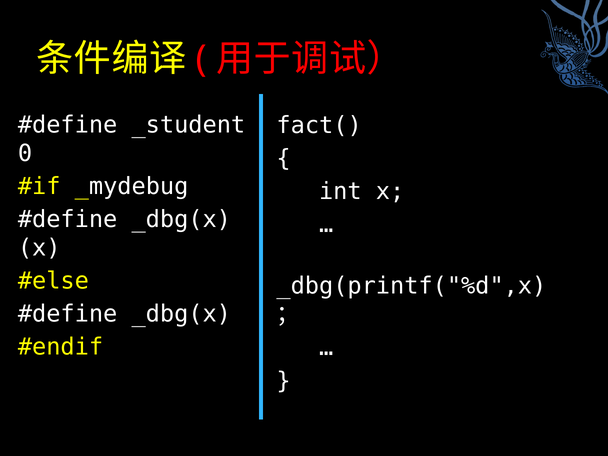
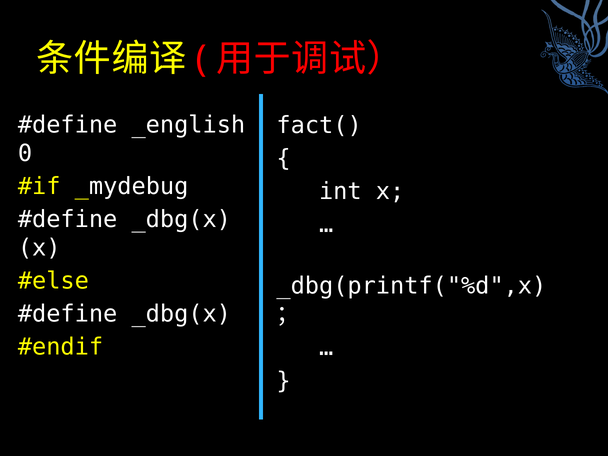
_student: _student -> _english
